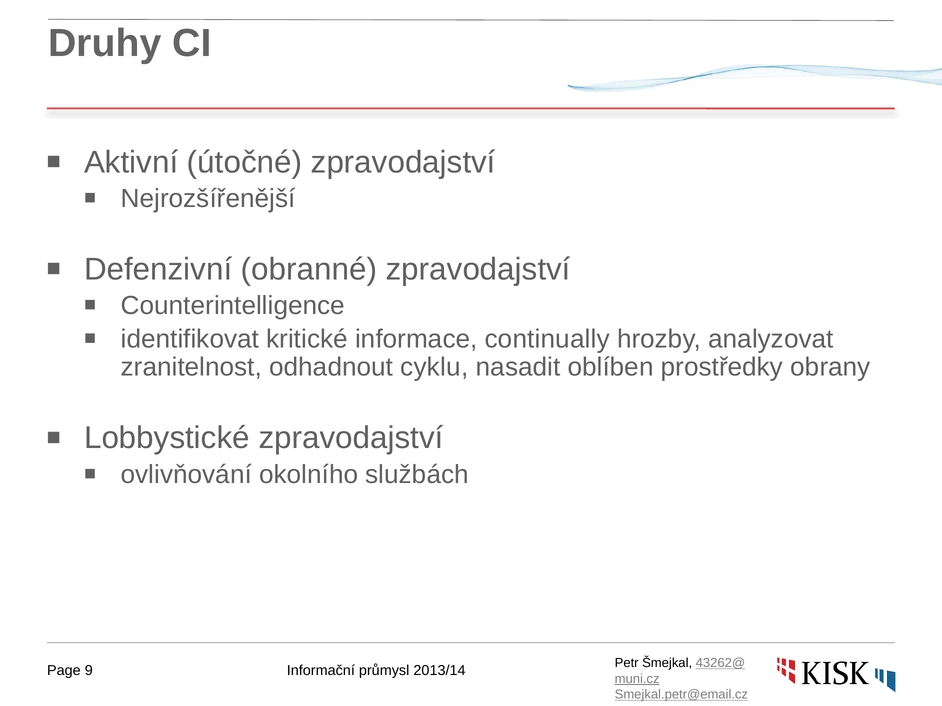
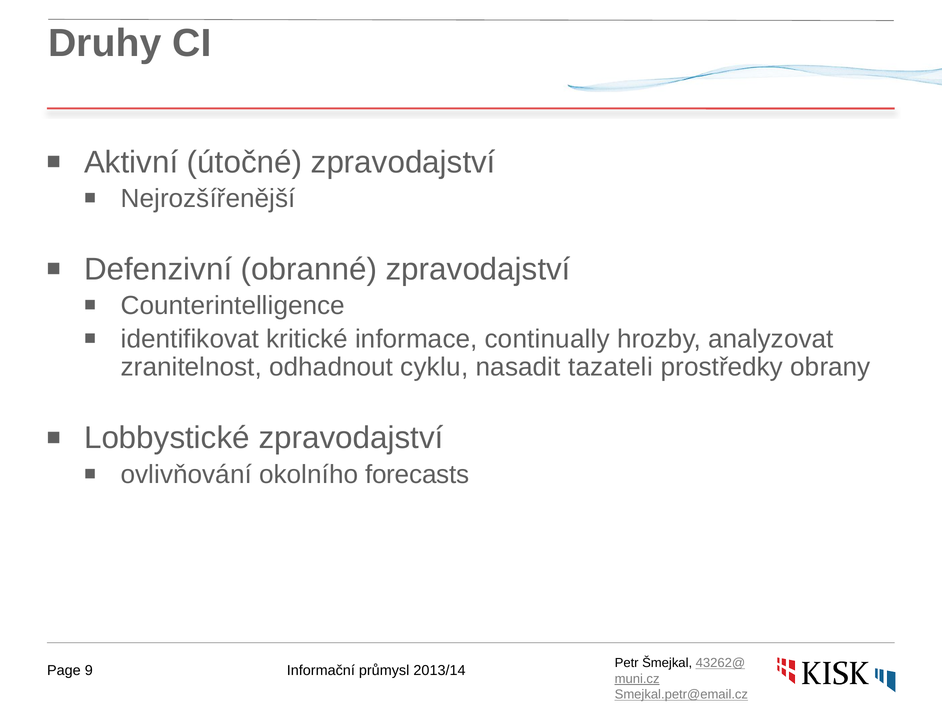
oblíben: oblíben -> tazateli
službách: službách -> forecasts
